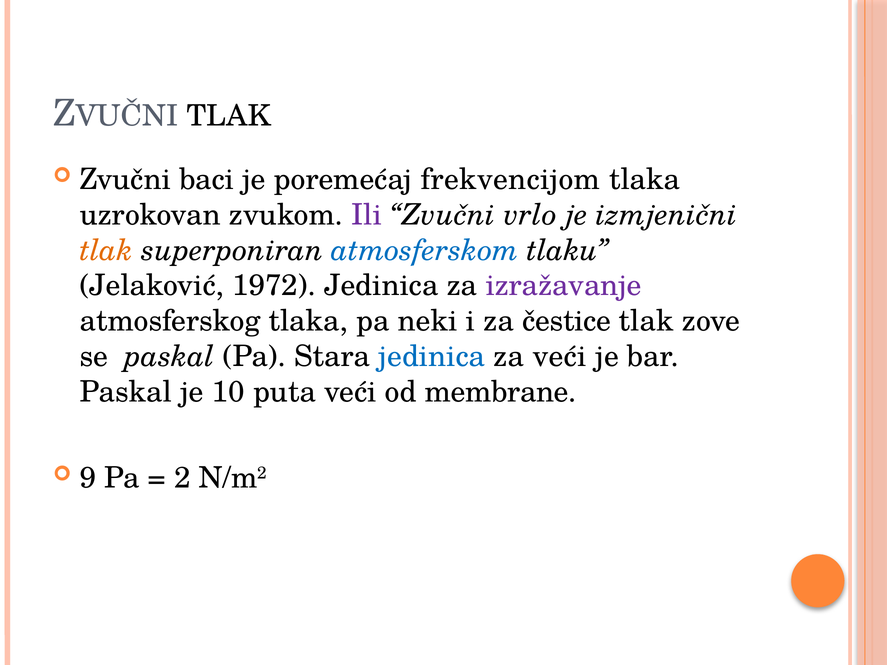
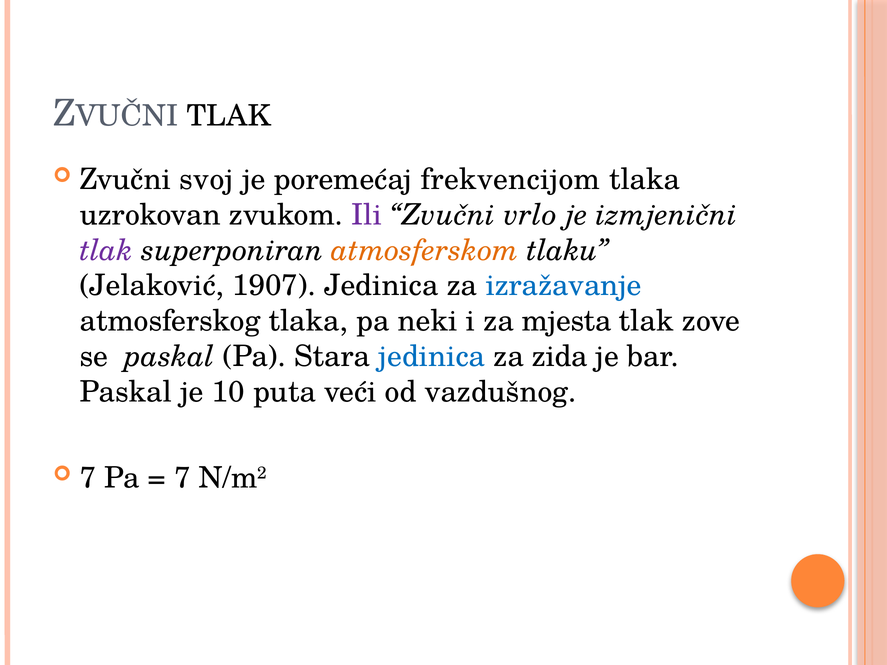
baci: baci -> svoj
tlak at (106, 250) colour: orange -> purple
atmosferskom colour: blue -> orange
1972: 1972 -> 1907
izražavanje colour: purple -> blue
čestice: čestice -> mjesta
za veći: veći -> zida
membrane: membrane -> vazdušnog
9 at (88, 478): 9 -> 7
2 at (182, 478): 2 -> 7
